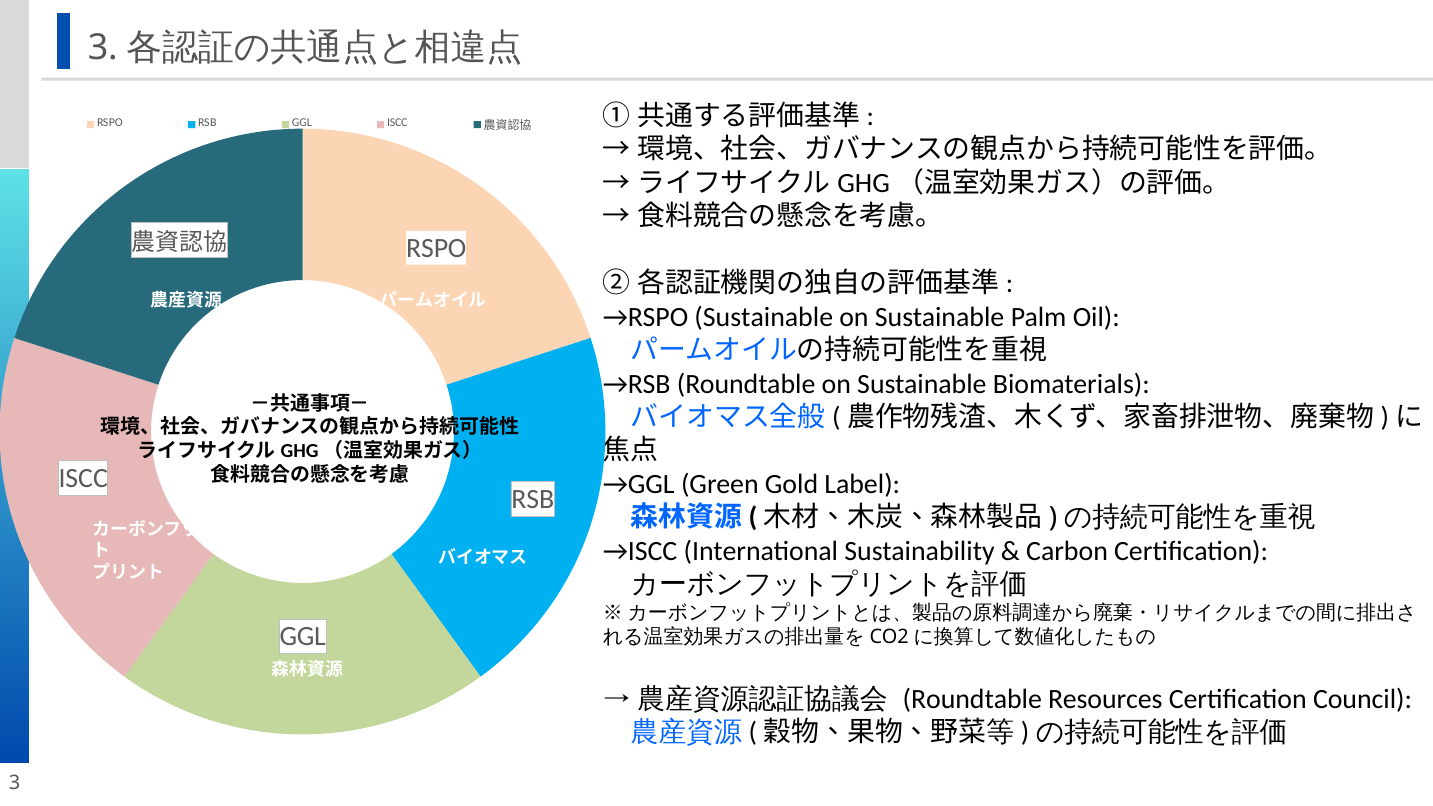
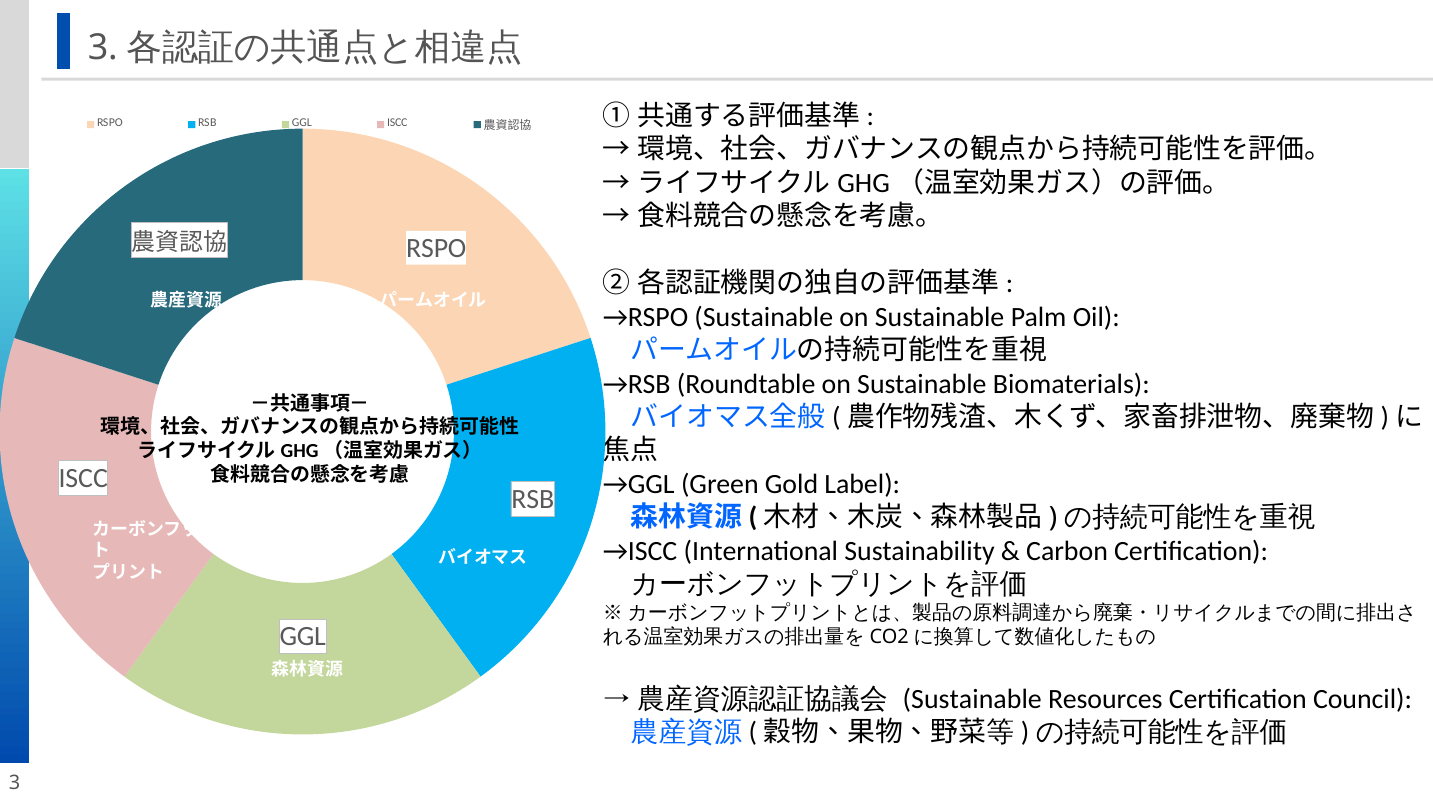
Roundtable at (972, 699): Roundtable -> Sustainable
